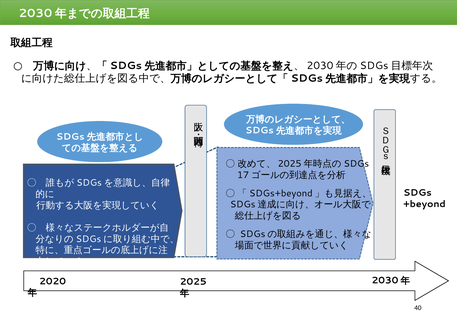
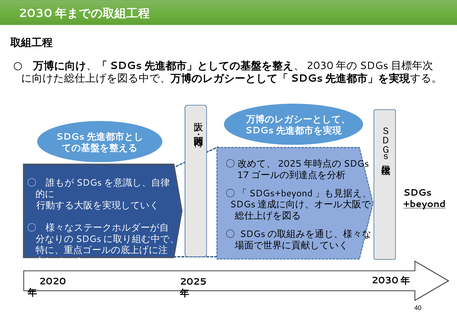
+beyond underline: none -> present
